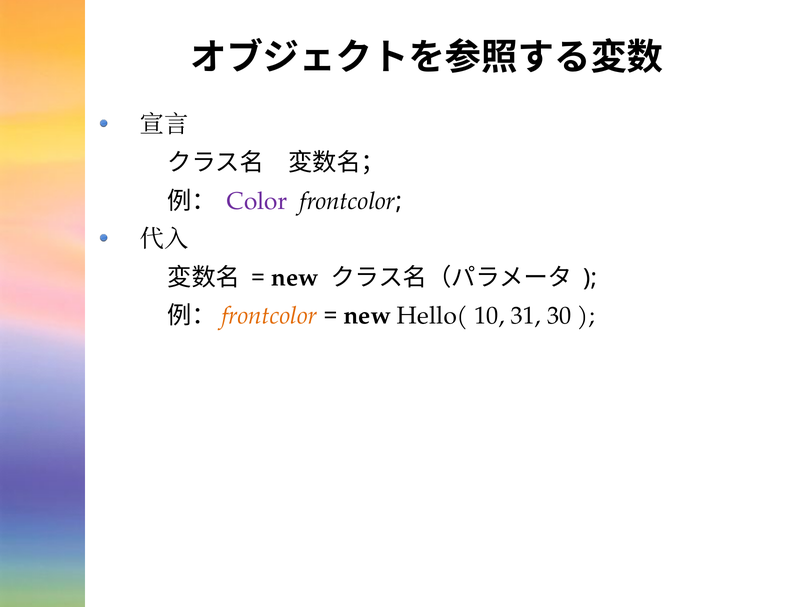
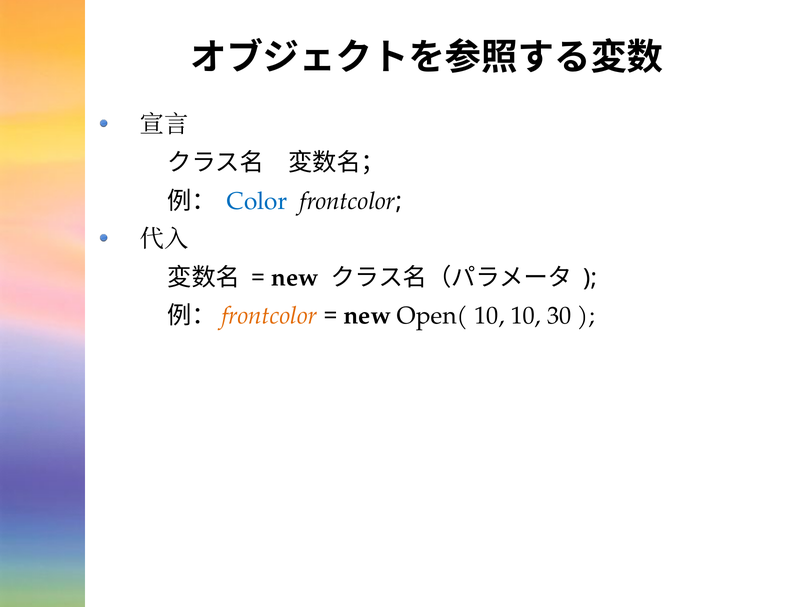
Color colour: purple -> blue
Hello(: Hello( -> Open(
10 31: 31 -> 10
